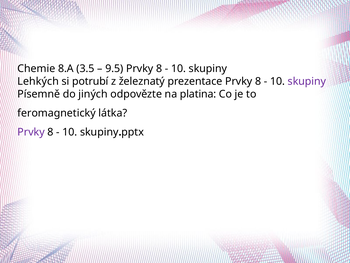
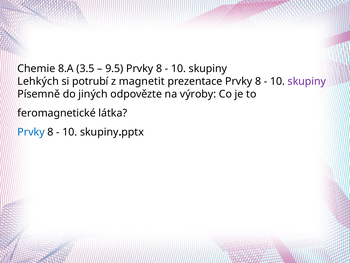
železnatý: železnatý -> magnetit
platina: platina -> výroby
feromagnetický: feromagnetický -> feromagnetické
Prvky at (31, 132) colour: purple -> blue
